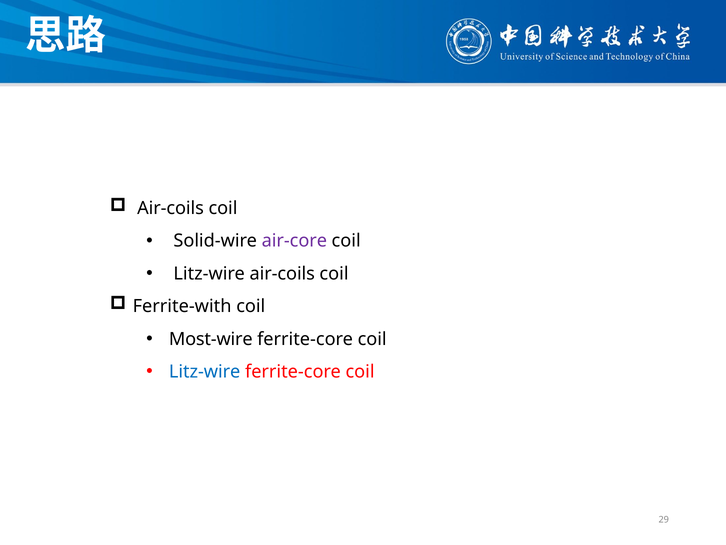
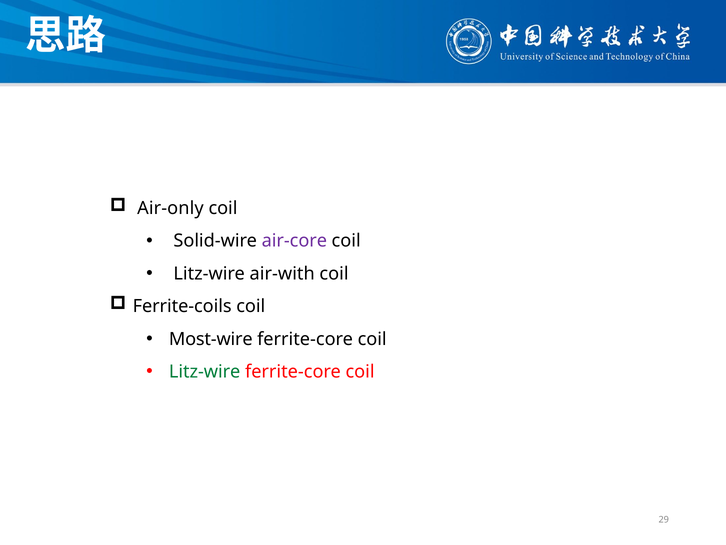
Air-coils at (171, 208): Air-coils -> Air-only
Litz-wire air-coils: air-coils -> air-with
Ferrite-with: Ferrite-with -> Ferrite-coils
Litz-wire at (205, 371) colour: blue -> green
